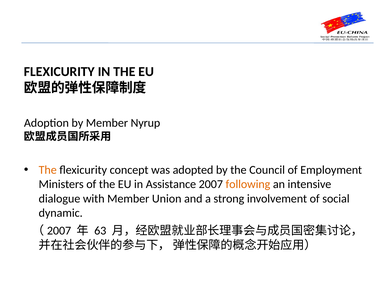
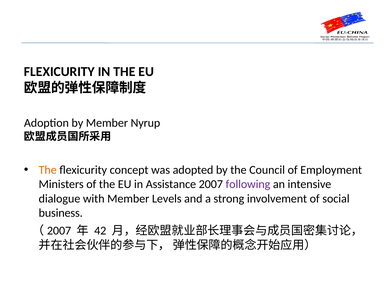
following colour: orange -> purple
Union: Union -> Levels
dynamic: dynamic -> business
63: 63 -> 42
